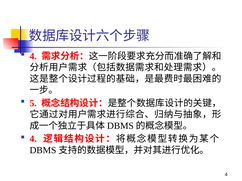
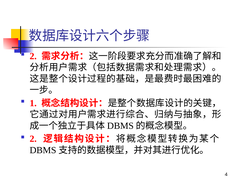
4 at (33, 56): 4 -> 2
5: 5 -> 1
4 at (33, 139): 4 -> 2
